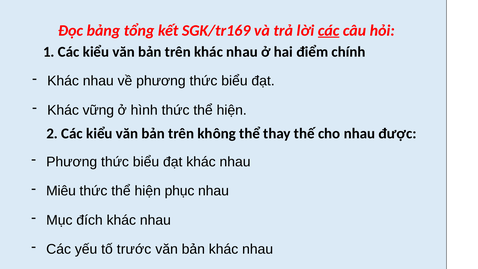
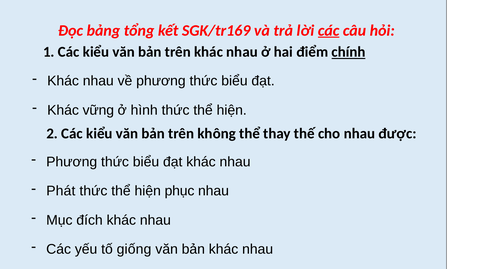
chính underline: none -> present
Miêu: Miêu -> Phát
trước: trước -> giống
